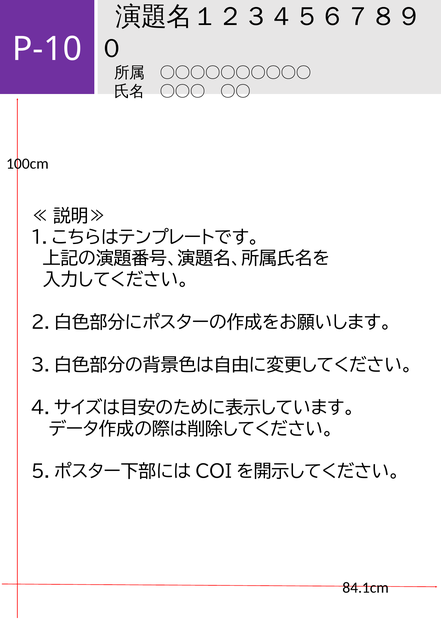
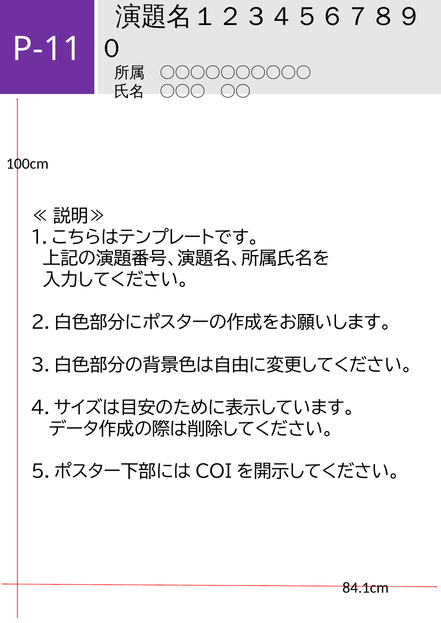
P-10: P-10 -> P-11
